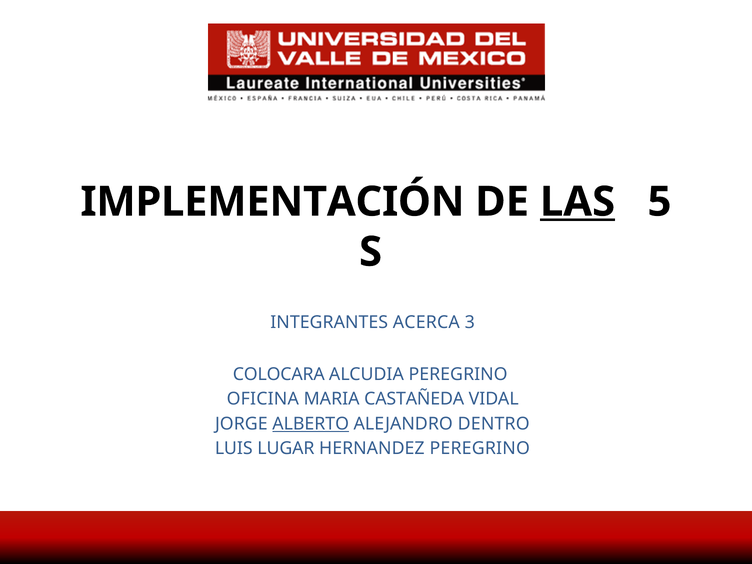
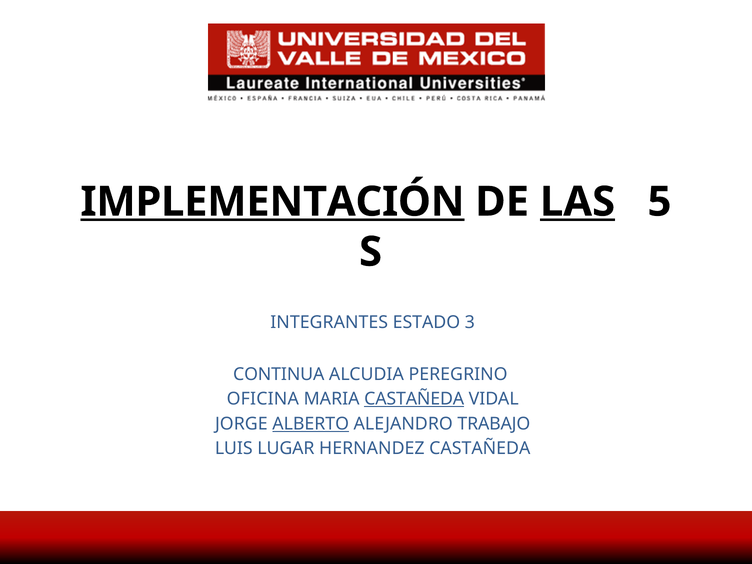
IMPLEMENTACIÓN underline: none -> present
ACERCA: ACERCA -> ESTADO
COLOCARA: COLOCARA -> CONTINUA
CASTAÑEDA at (414, 399) underline: none -> present
DENTRO: DENTRO -> TRABAJO
HERNANDEZ PEREGRINO: PEREGRINO -> CASTAÑEDA
